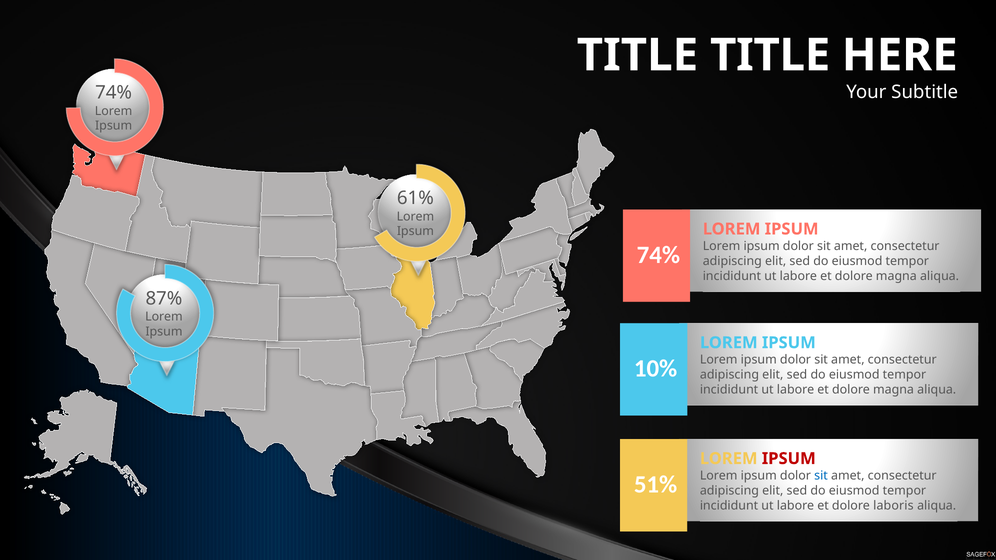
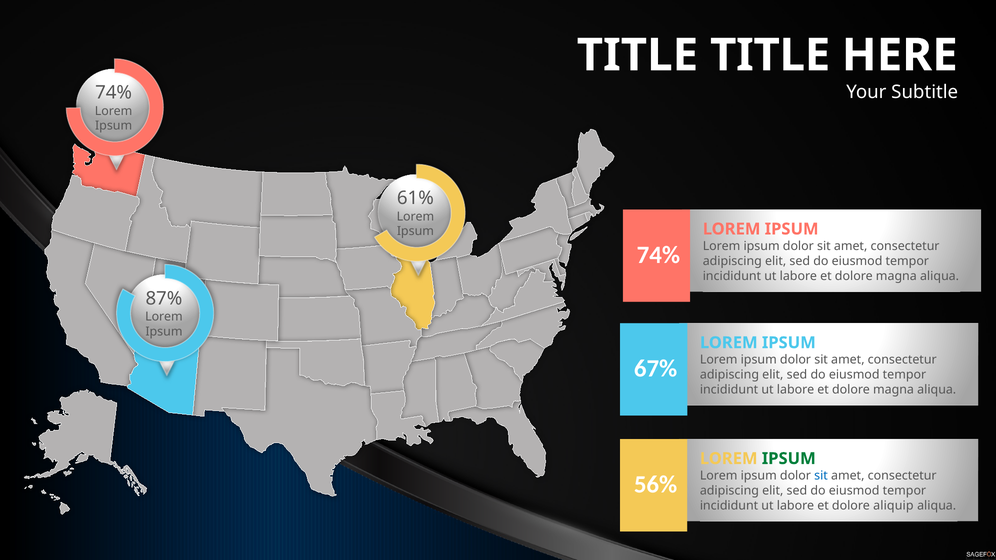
10%: 10% -> 67%
IPSUM at (789, 459) colour: red -> green
51%: 51% -> 56%
laboris: laboris -> aliquip
